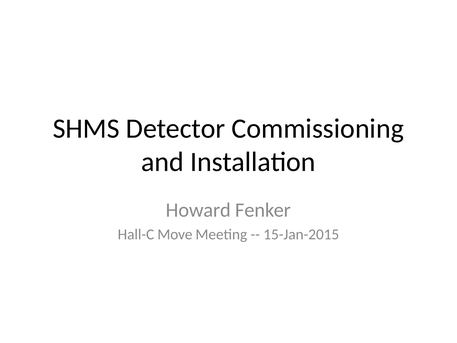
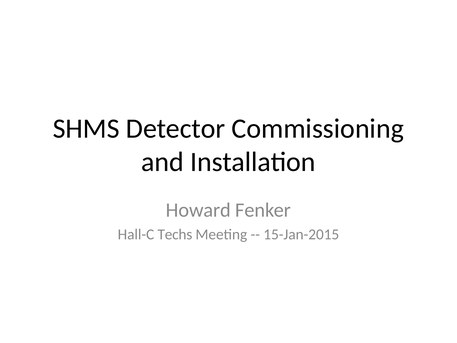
Move: Move -> Techs
